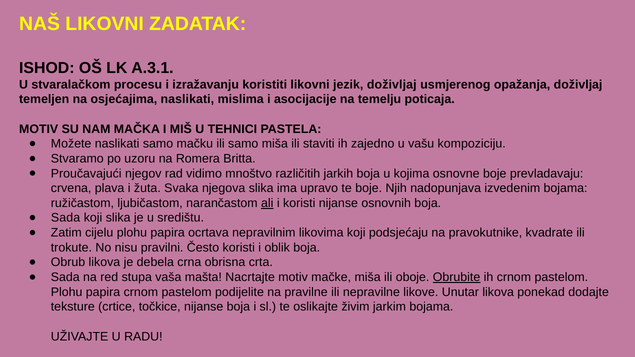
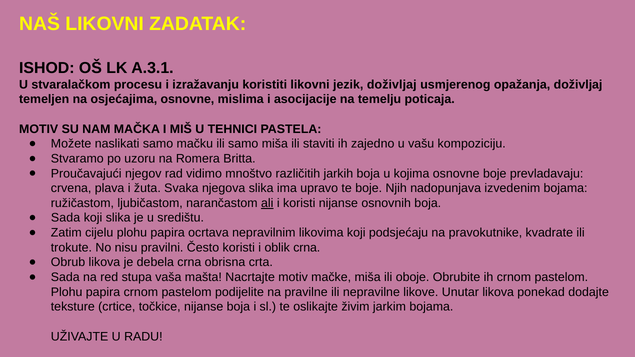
osjećajima naslikati: naslikati -> osnovne
oblik boja: boja -> crna
Obrubite underline: present -> none
